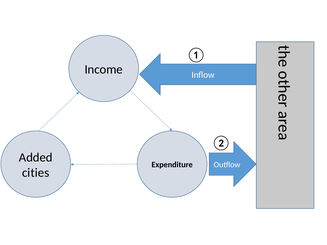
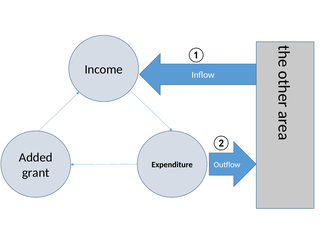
cities: cities -> grant
